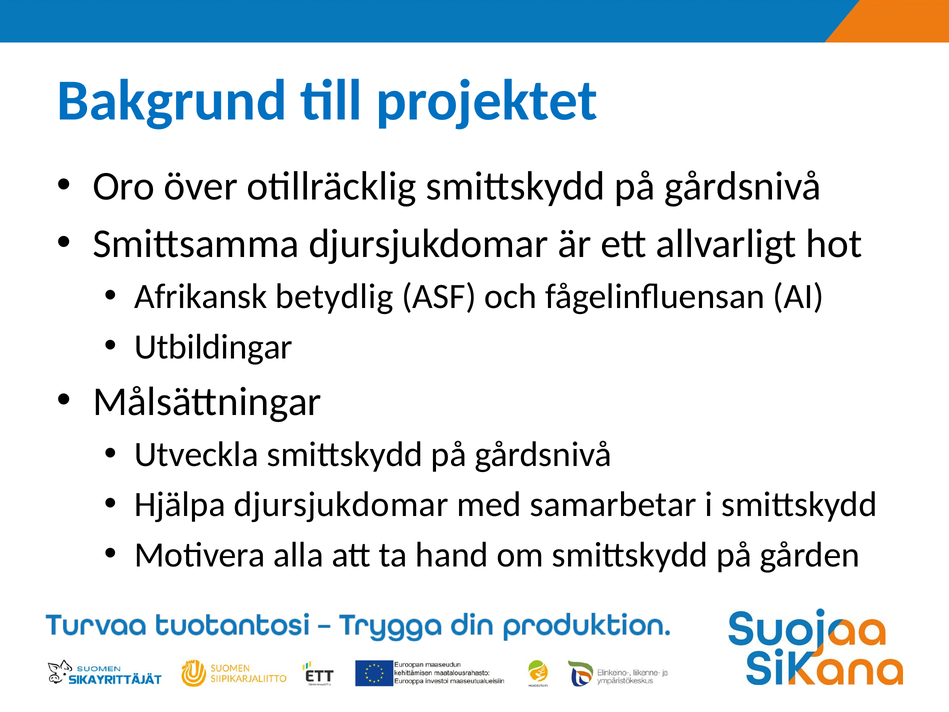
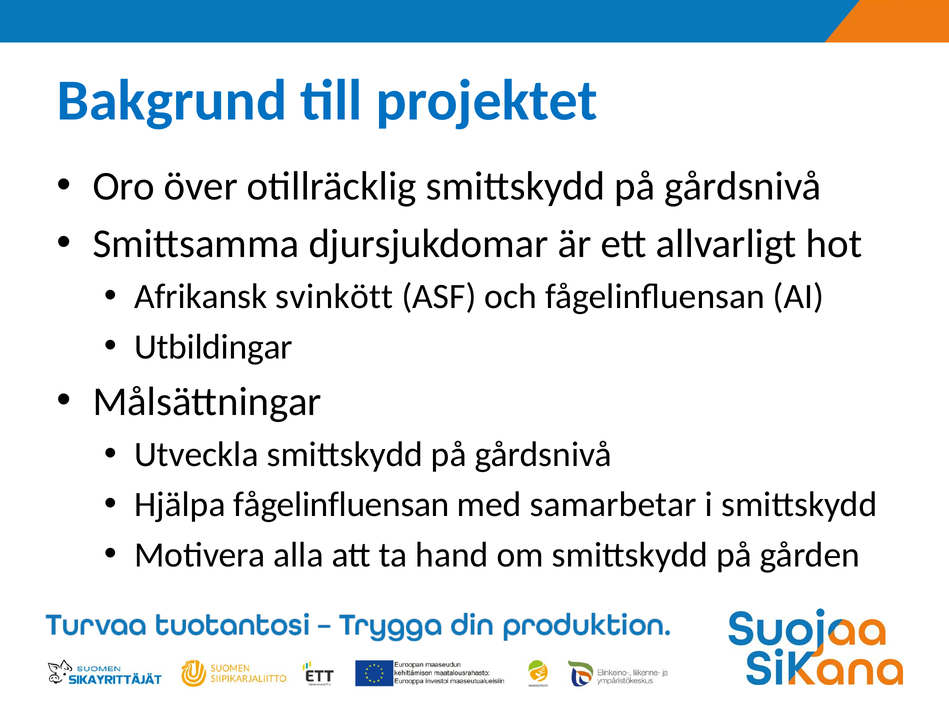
betydlig: betydlig -> svinkött
Hjälpa djursjukdomar: djursjukdomar -> fågelinfluensan
